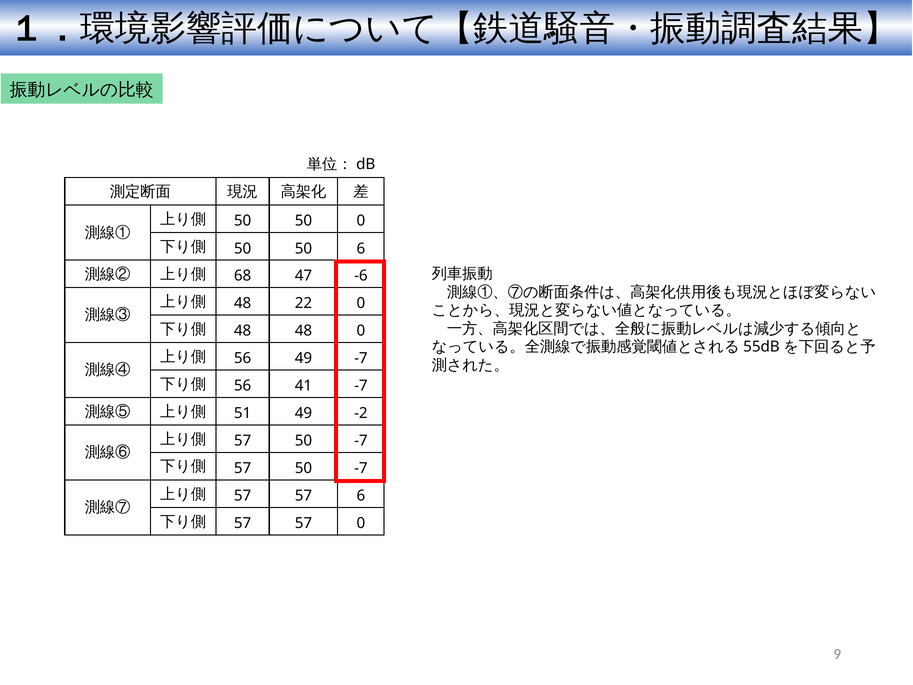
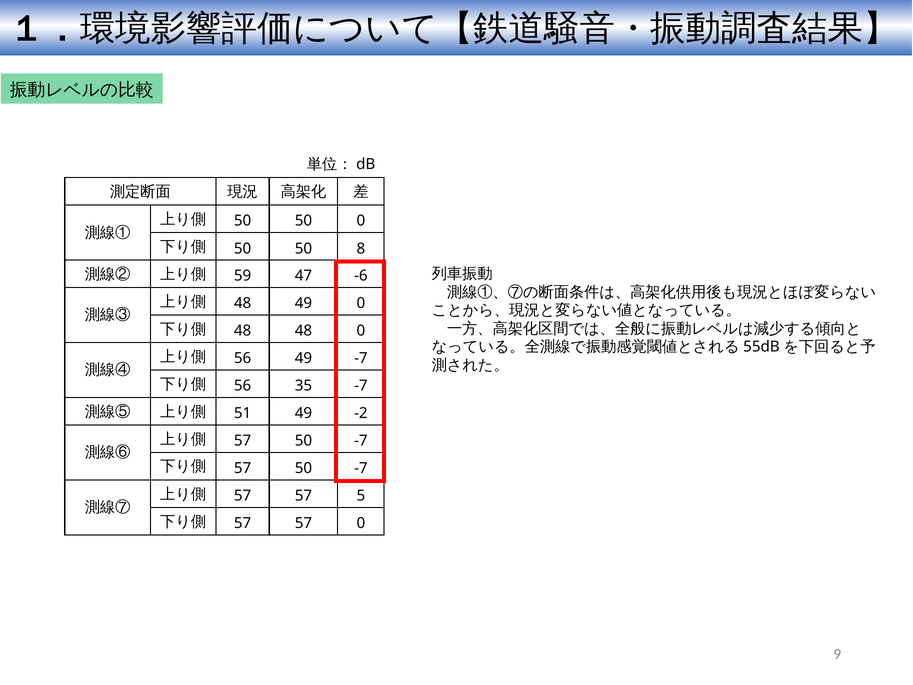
50 6: 6 -> 8
68: 68 -> 59
48 22: 22 -> 49
41: 41 -> 35
57 6: 6 -> 5
